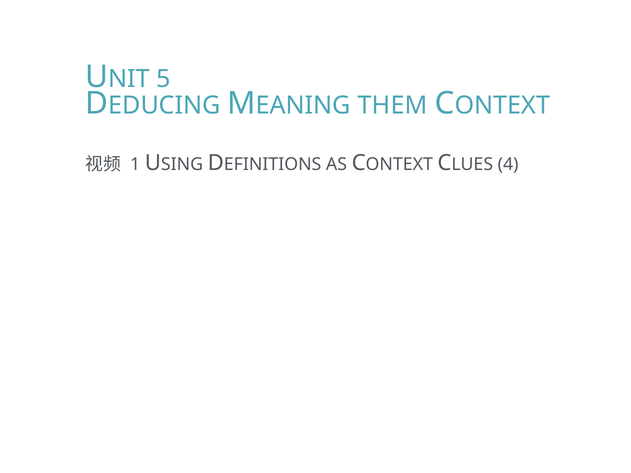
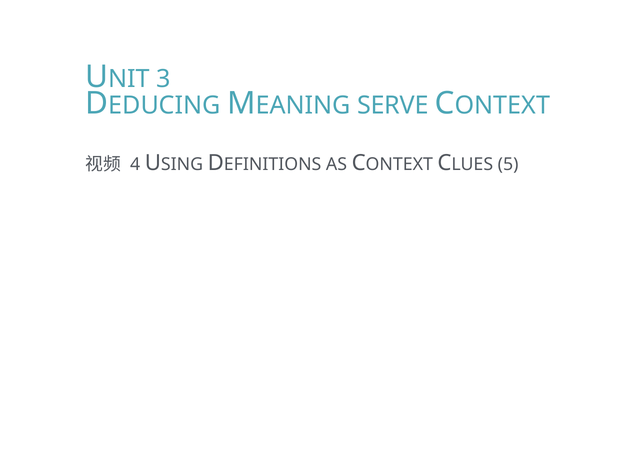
5: 5 -> 3
THEM: THEM -> SERVE
1: 1 -> 4
4: 4 -> 5
